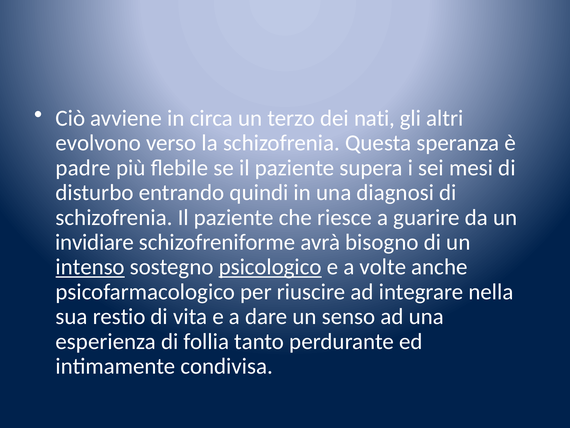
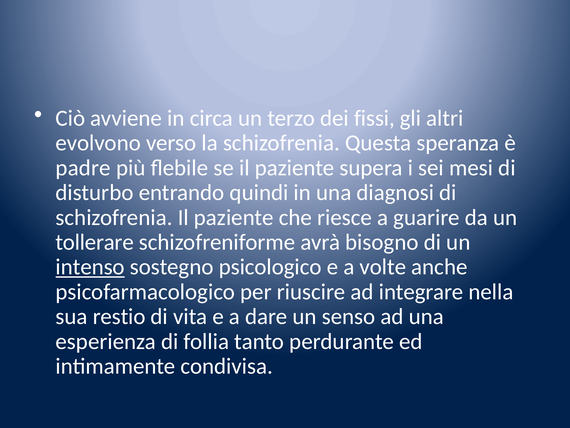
nati: nati -> fissi
invidiare: invidiare -> tollerare
psicologico underline: present -> none
